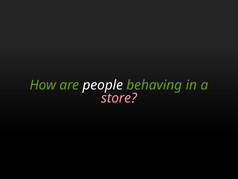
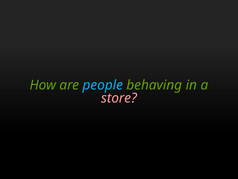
people colour: white -> light blue
